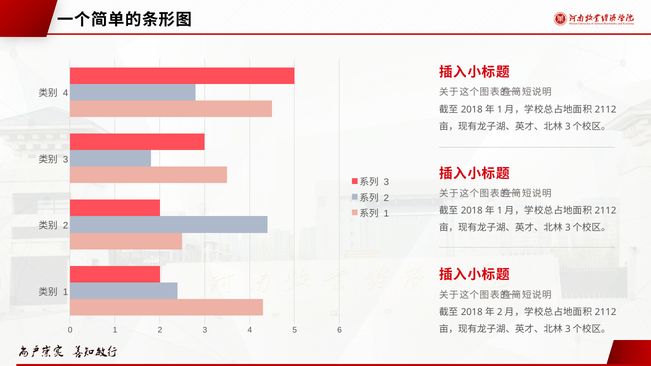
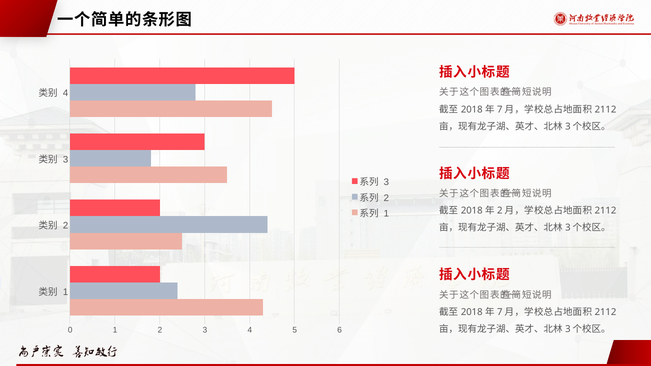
1 at (500, 109): 1 -> 7
1 at (500, 211): 1 -> 2
2 at (500, 312): 2 -> 7
